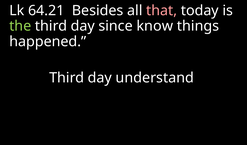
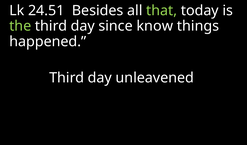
64.21: 64.21 -> 24.51
that colour: pink -> light green
understand: understand -> unleavened
